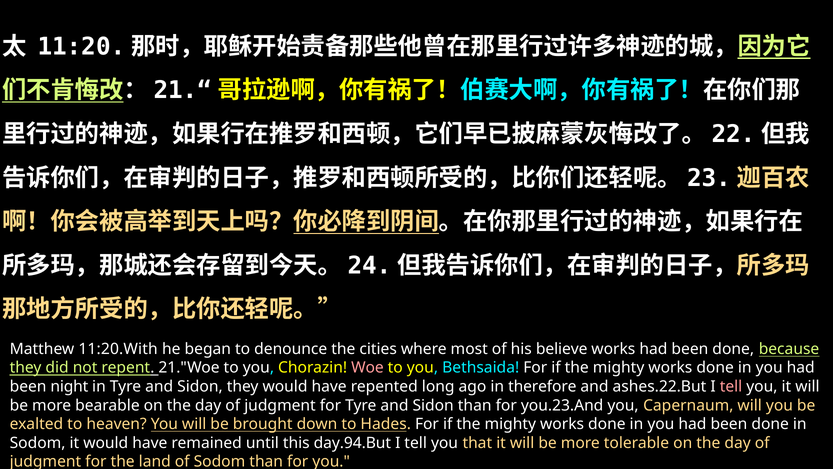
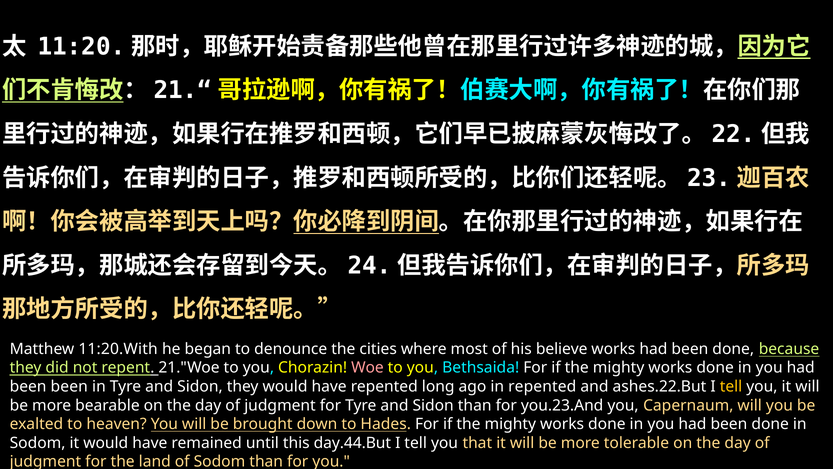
been night: night -> been
in therefore: therefore -> repented
tell at (731, 386) colour: pink -> yellow
day.94.But: day.94.But -> day.44.But
